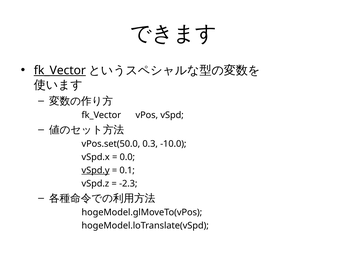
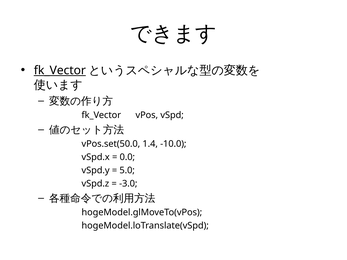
0.3: 0.3 -> 1.4
vSpd.y underline: present -> none
0.1: 0.1 -> 5.0
-2.3: -2.3 -> -3.0
